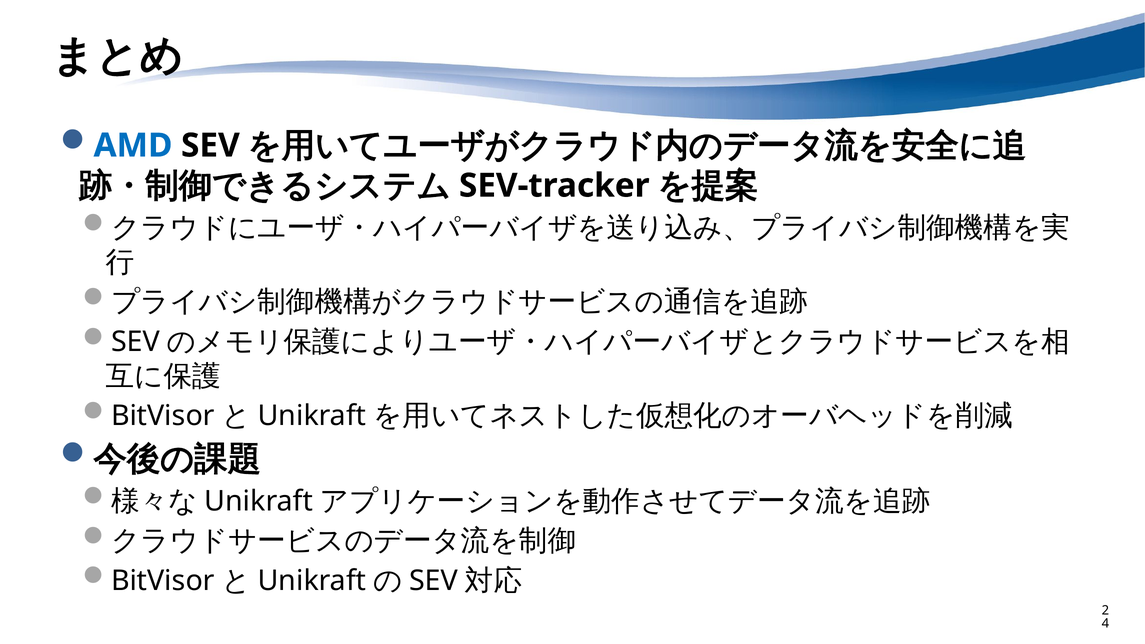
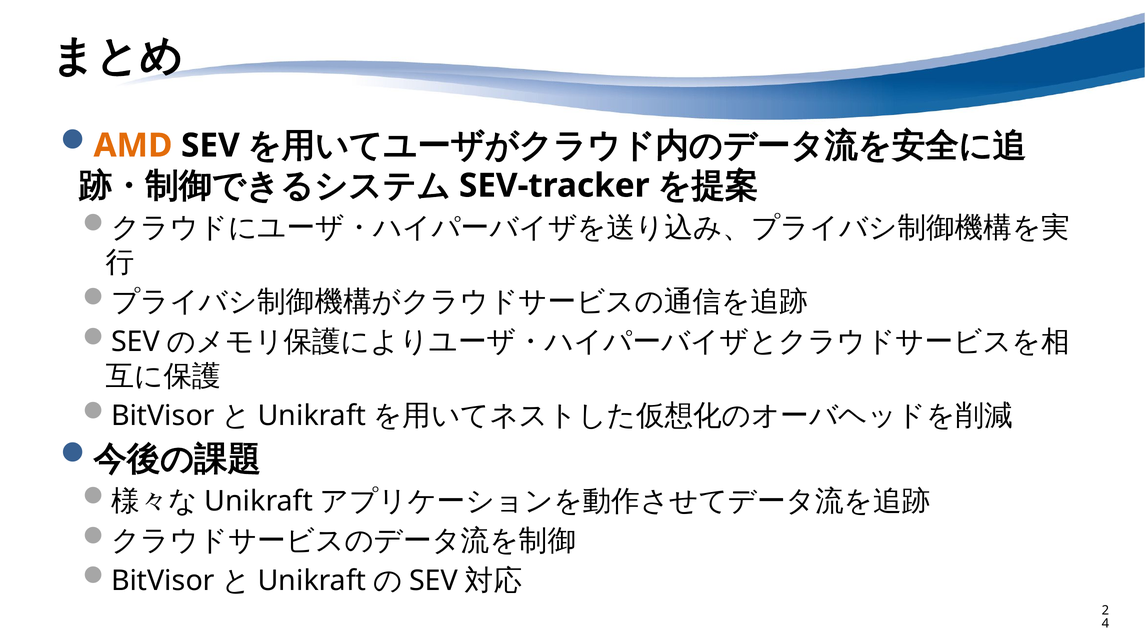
AMD colour: blue -> orange
